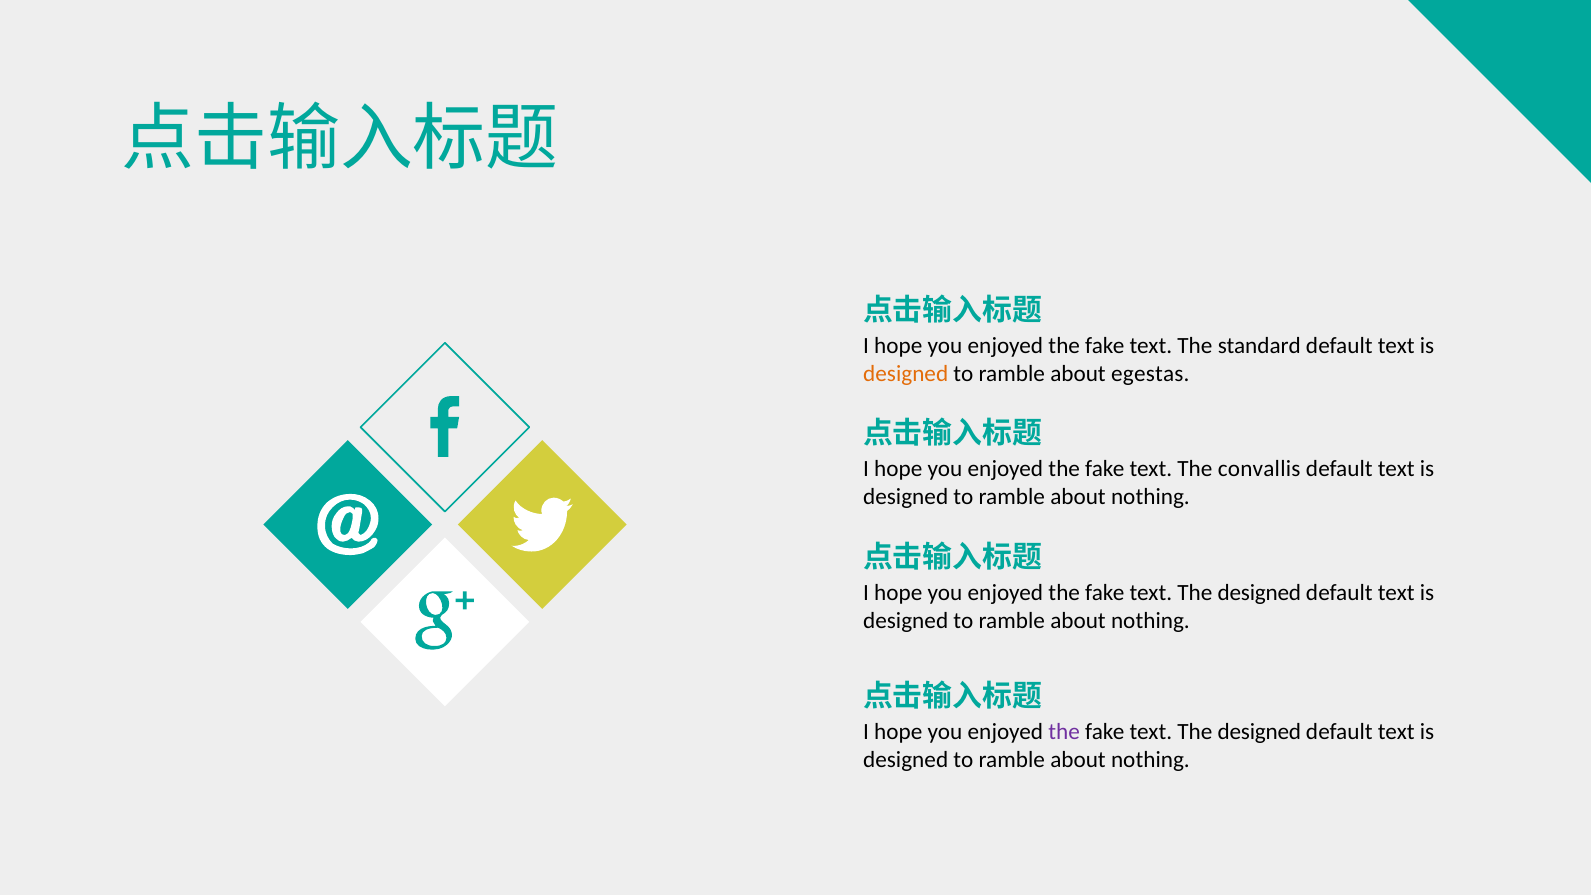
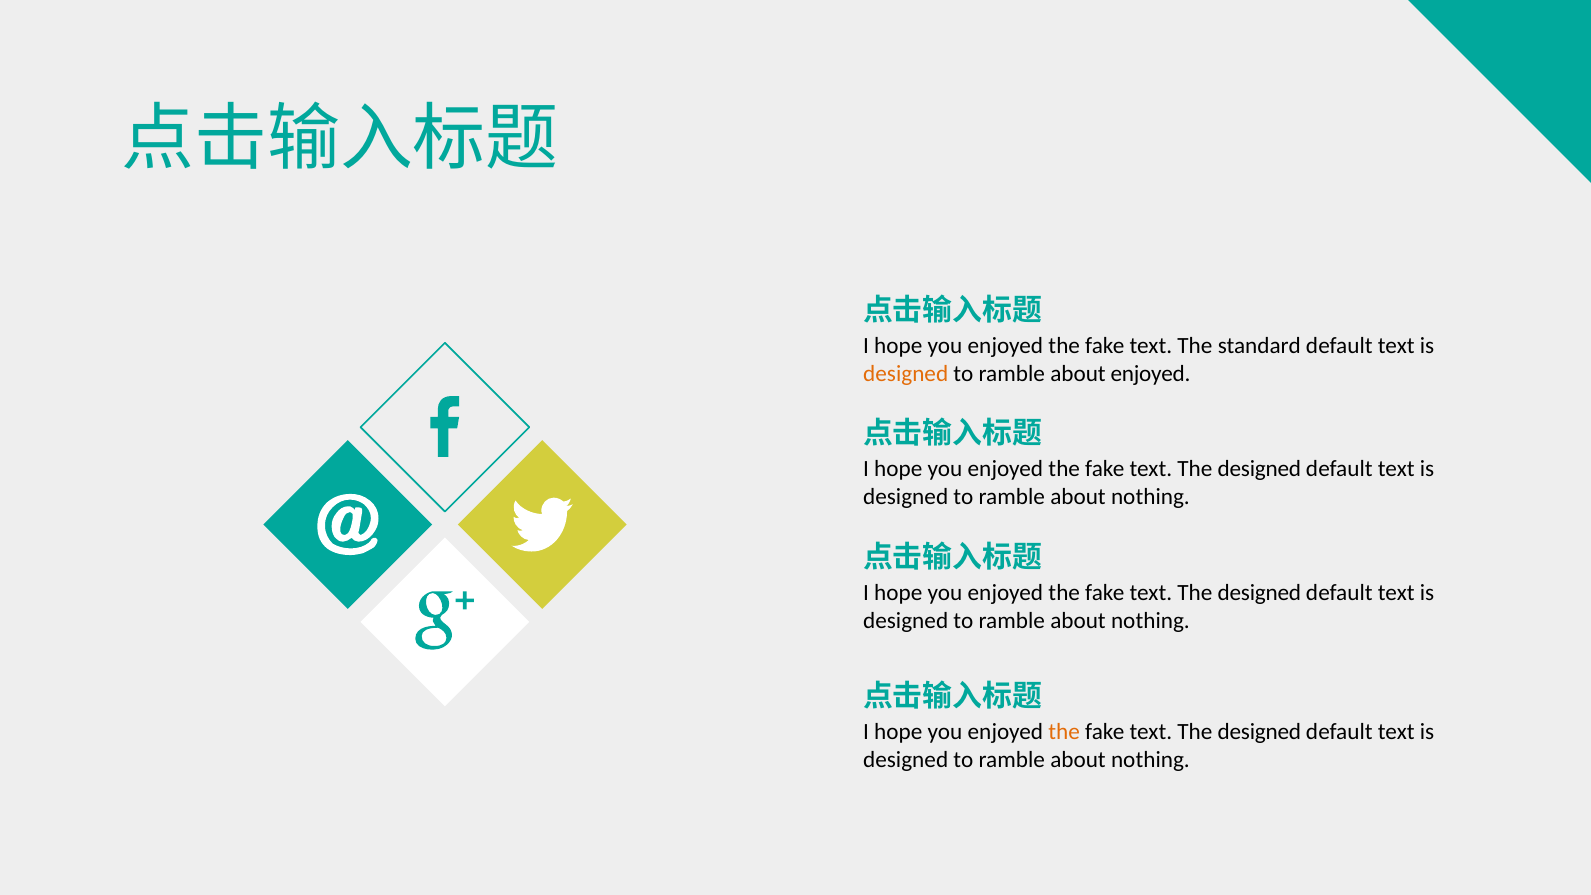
about egestas: egestas -> enjoyed
convallis at (1259, 469): convallis -> designed
the at (1064, 732) colour: purple -> orange
